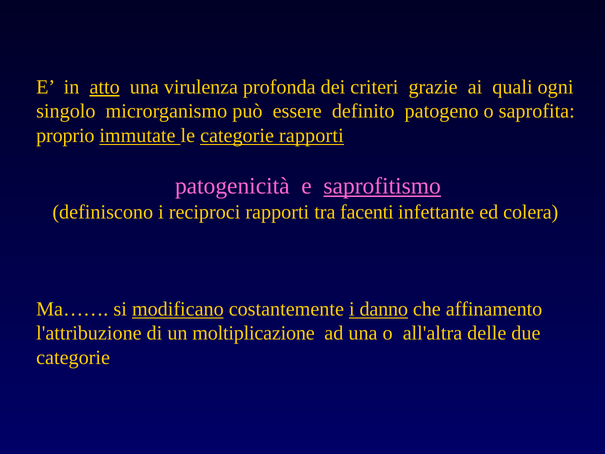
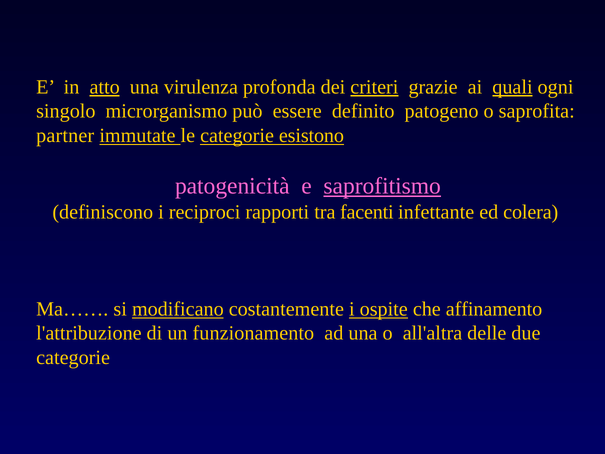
criteri underline: none -> present
quali underline: none -> present
proprio: proprio -> partner
categorie rapporti: rapporti -> esistono
danno: danno -> ospite
moltiplicazione: moltiplicazione -> funzionamento
